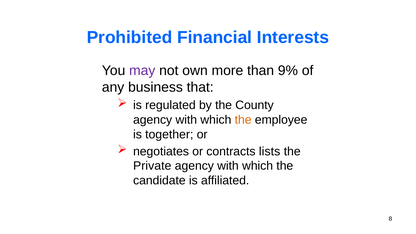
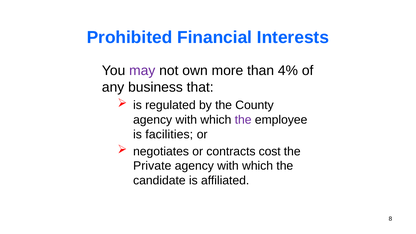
9%: 9% -> 4%
the at (243, 120) colour: orange -> purple
together: together -> facilities
lists: lists -> cost
